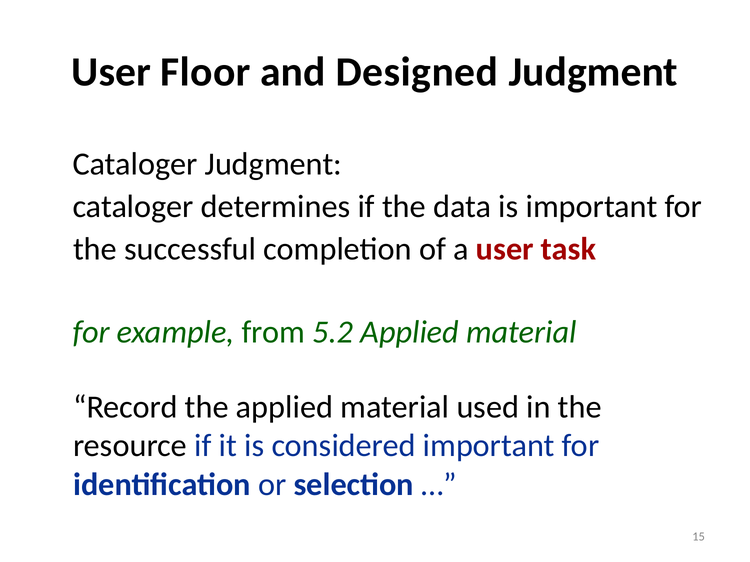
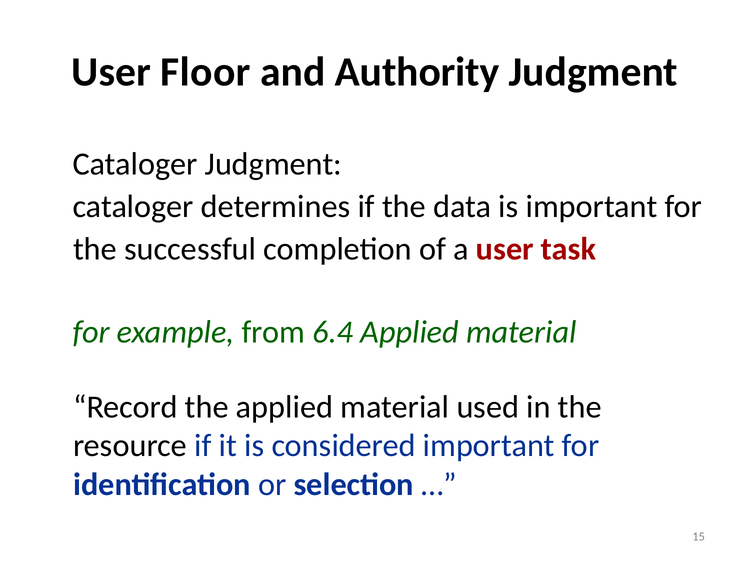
Designed: Designed -> Authority
5.2: 5.2 -> 6.4
